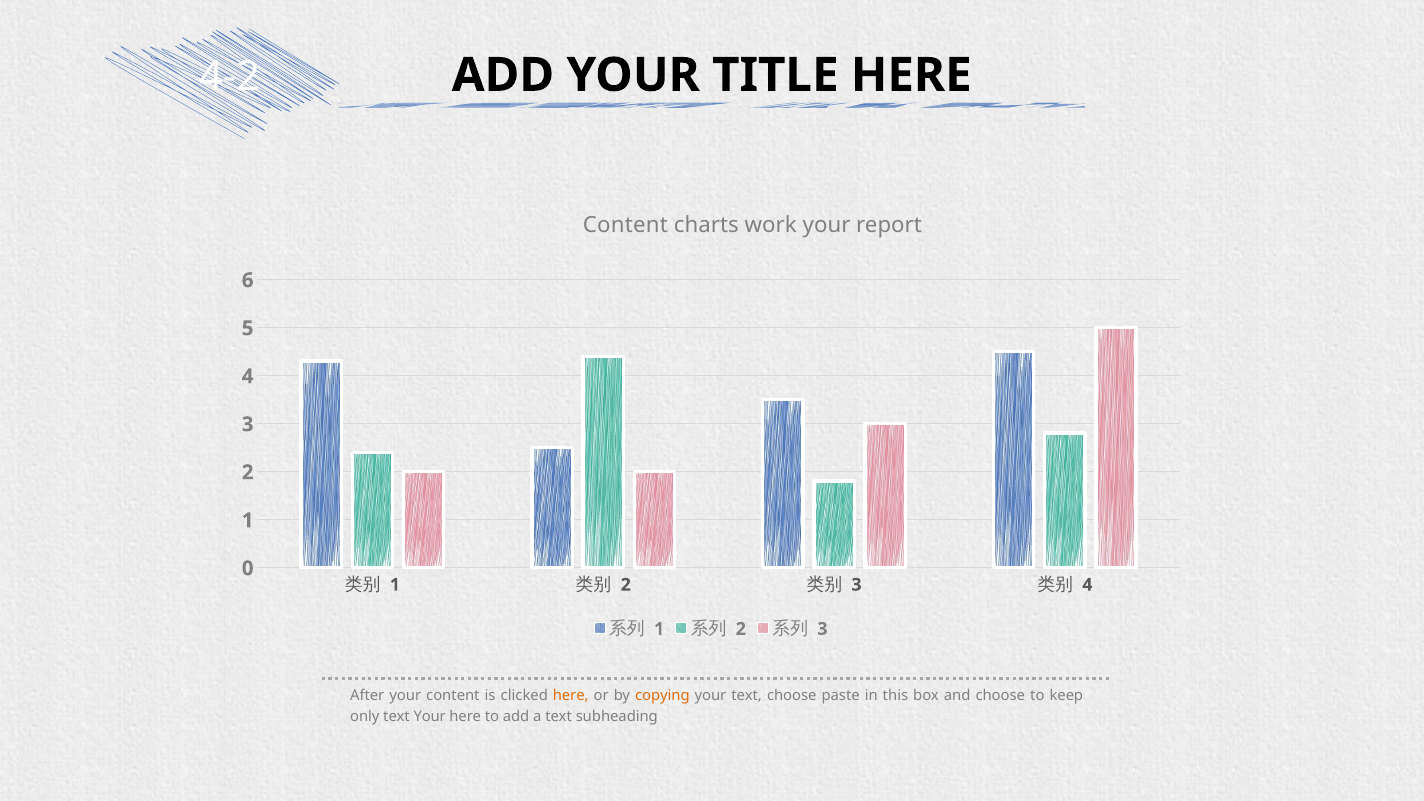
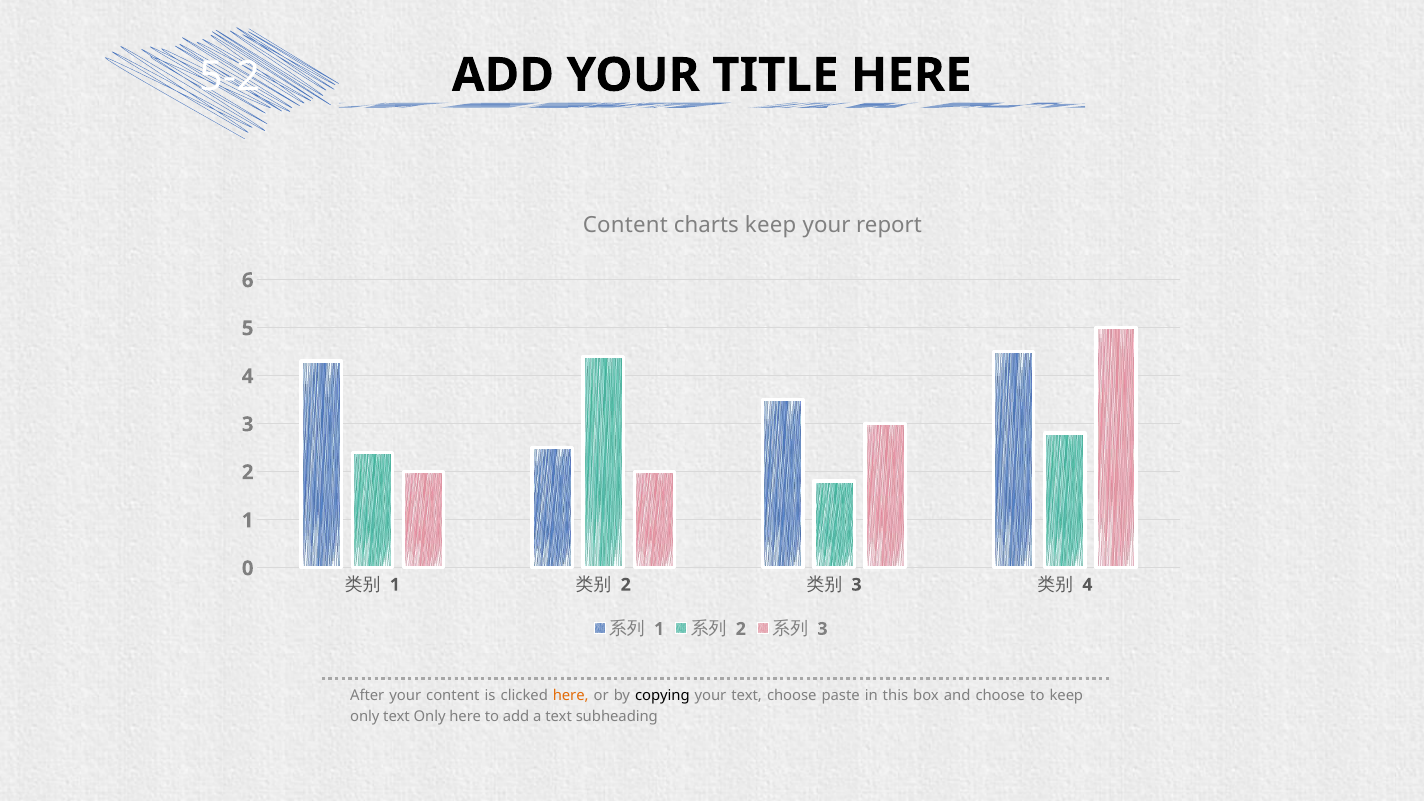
4-2: 4-2 -> 5-2
charts work: work -> keep
copying colour: orange -> black
text Your: Your -> Only
